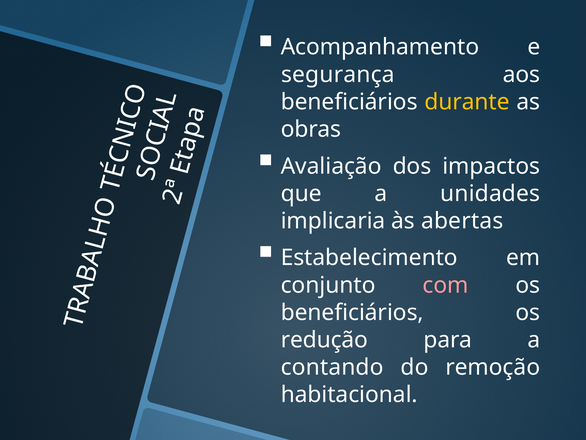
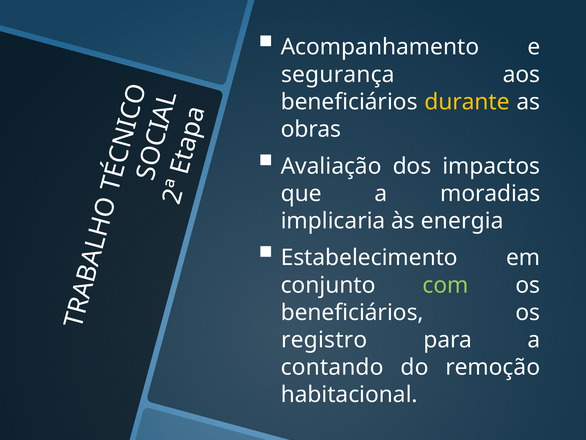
unidades: unidades -> moradias
abertas: abertas -> energia
com colour: pink -> light green
redução: redução -> registro
